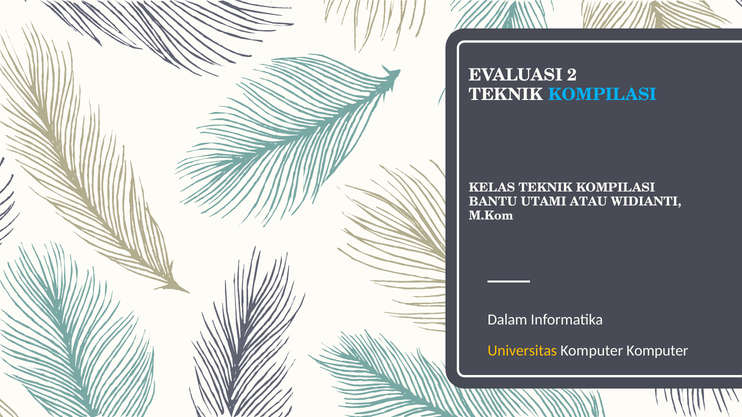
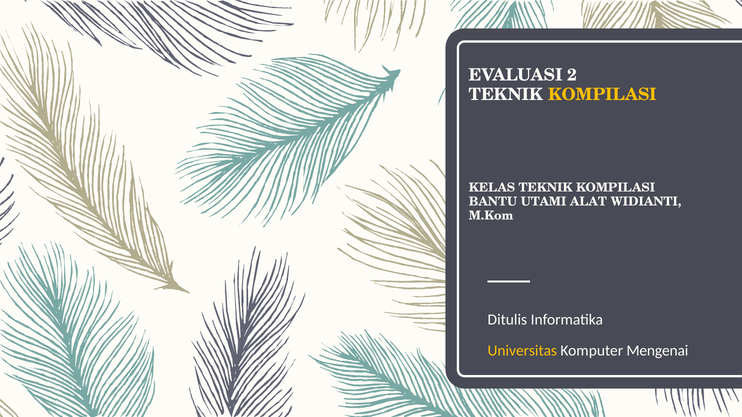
KOMPILASI at (602, 95) colour: light blue -> yellow
ATAU: ATAU -> ALAT
Dalam: Dalam -> Ditulis
Komputer Komputer: Komputer -> Mengenai
